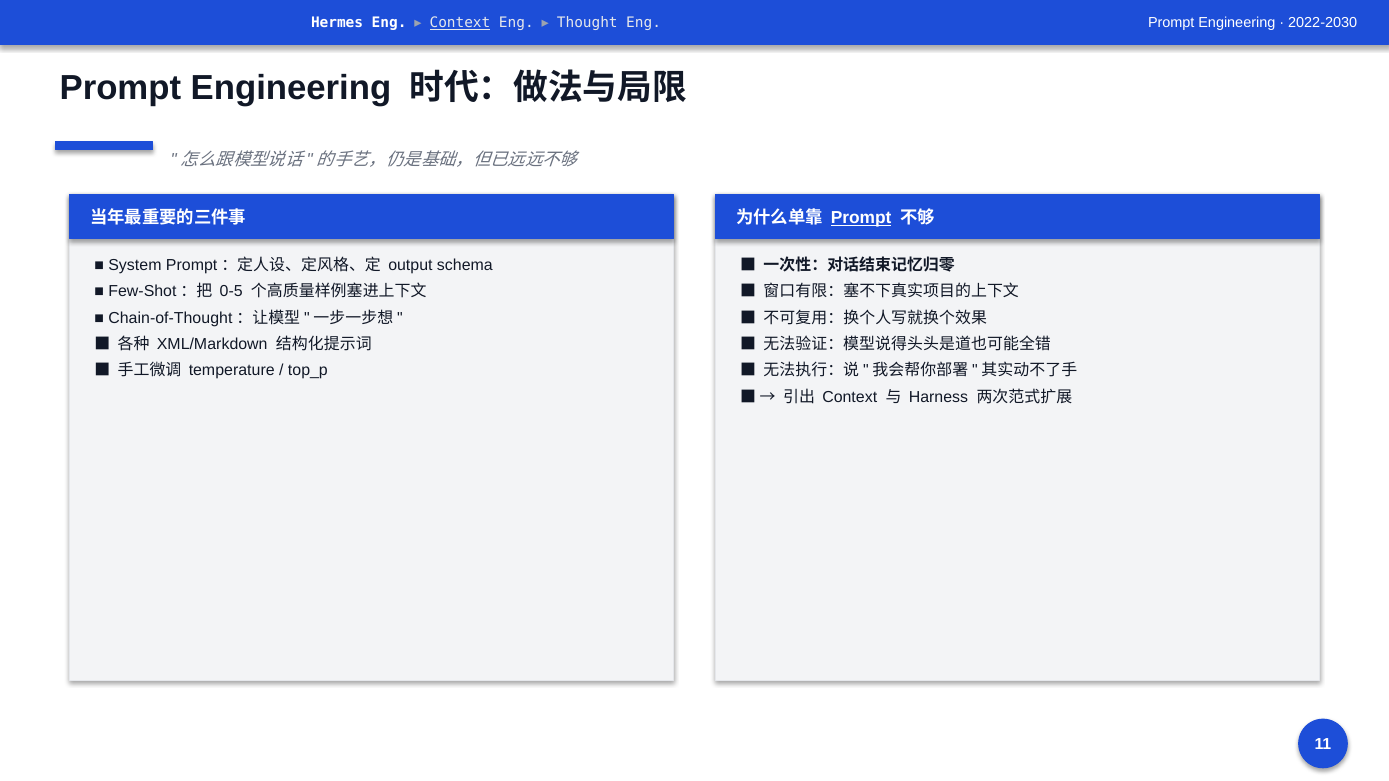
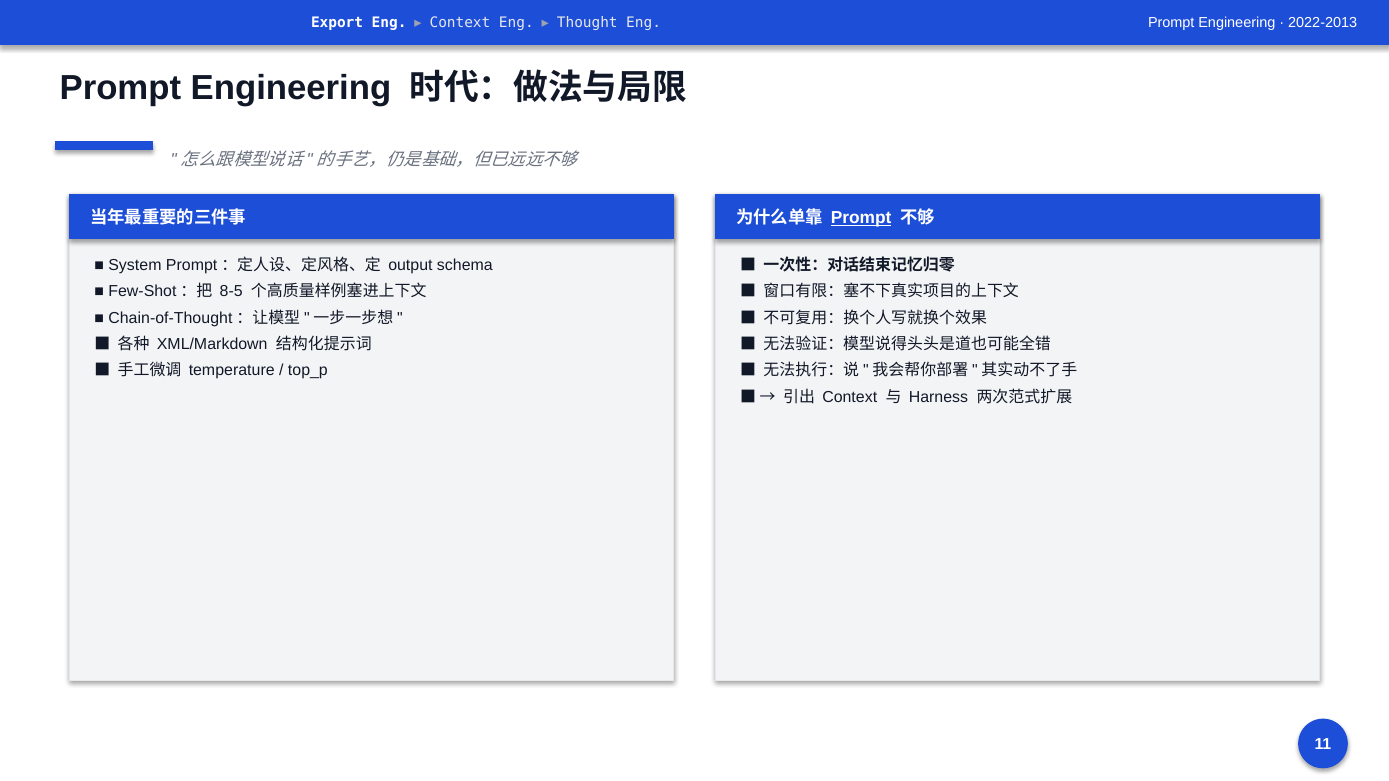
Hermes: Hermes -> Export
Context at (460, 23) underline: present -> none
2022-2030: 2022-2030 -> 2022-2013
0-5: 0-5 -> 8-5
